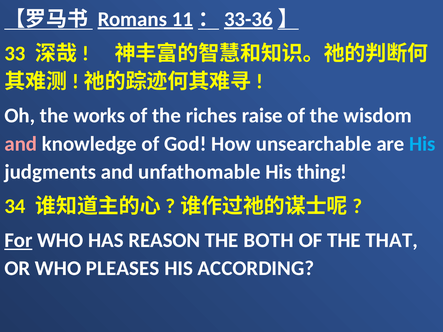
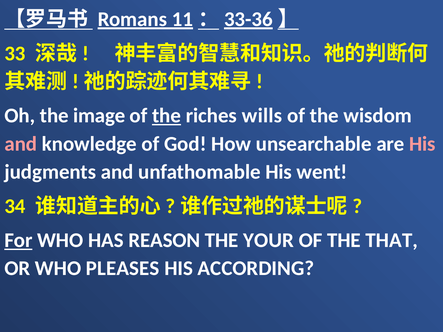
works: works -> image
the at (167, 116) underline: none -> present
raise: raise -> wills
His at (422, 144) colour: light blue -> pink
thing: thing -> went
BOTH: BOTH -> YOUR
